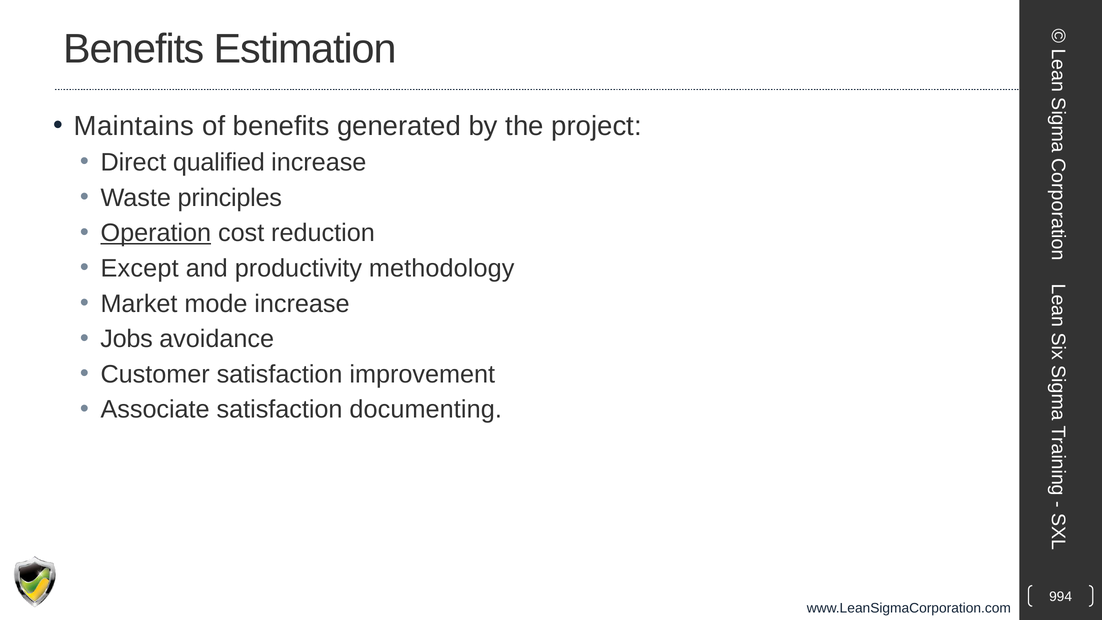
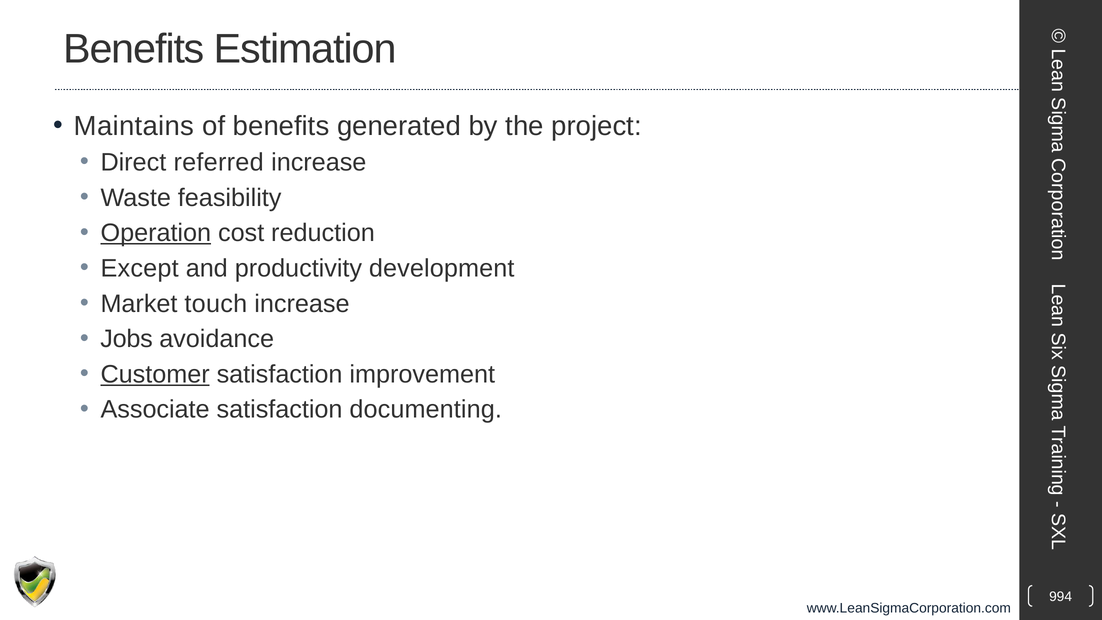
qualified: qualified -> referred
principles: principles -> feasibility
methodology: methodology -> development
mode: mode -> touch
Customer underline: none -> present
